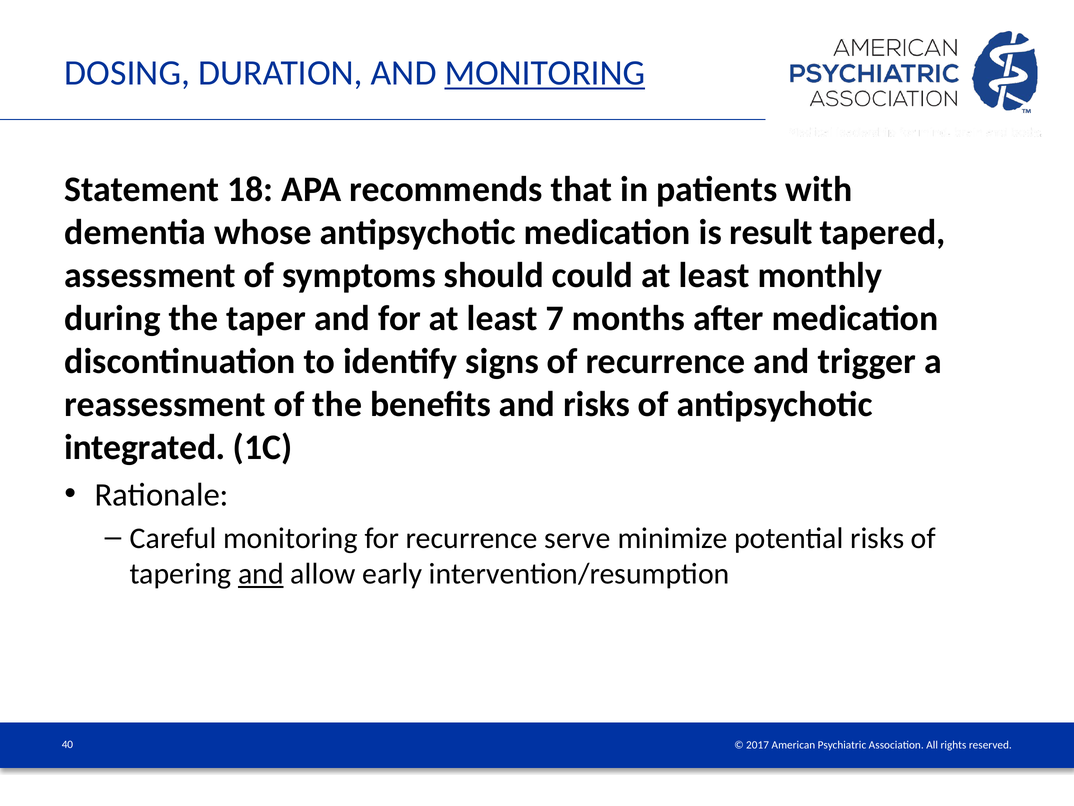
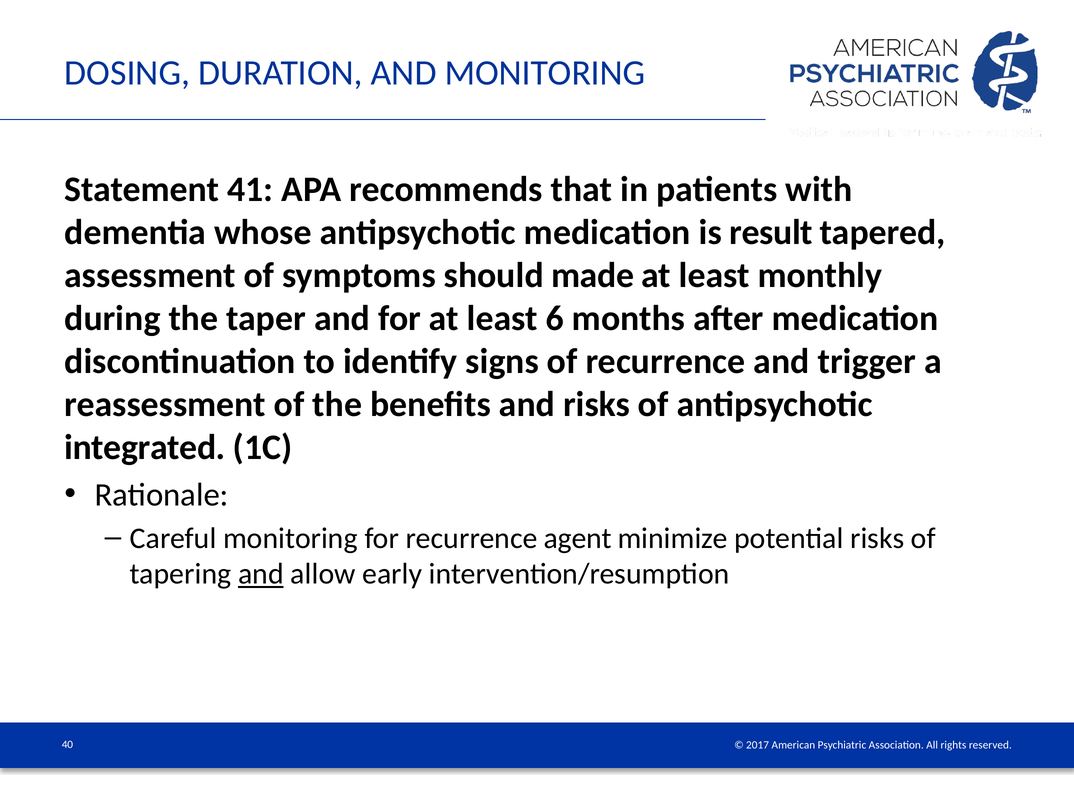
MONITORING at (545, 73) underline: present -> none
18: 18 -> 41
could: could -> made
7: 7 -> 6
serve: serve -> agent
